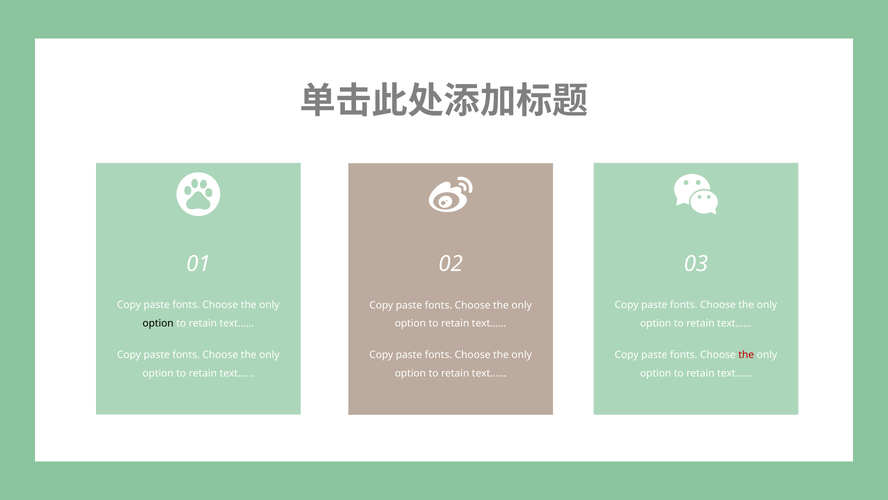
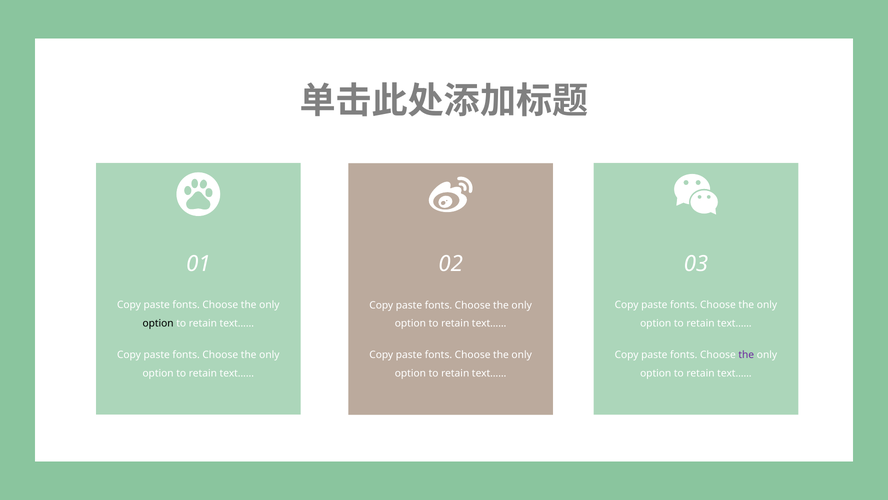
the at (746, 355) colour: red -> purple
